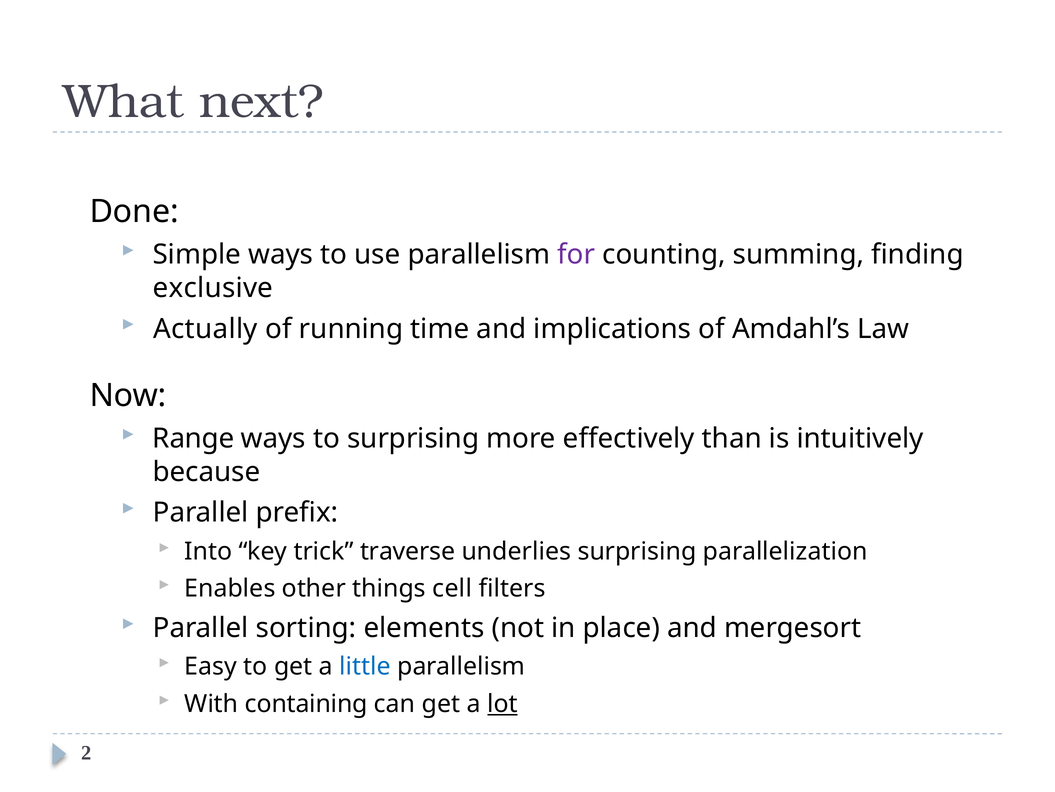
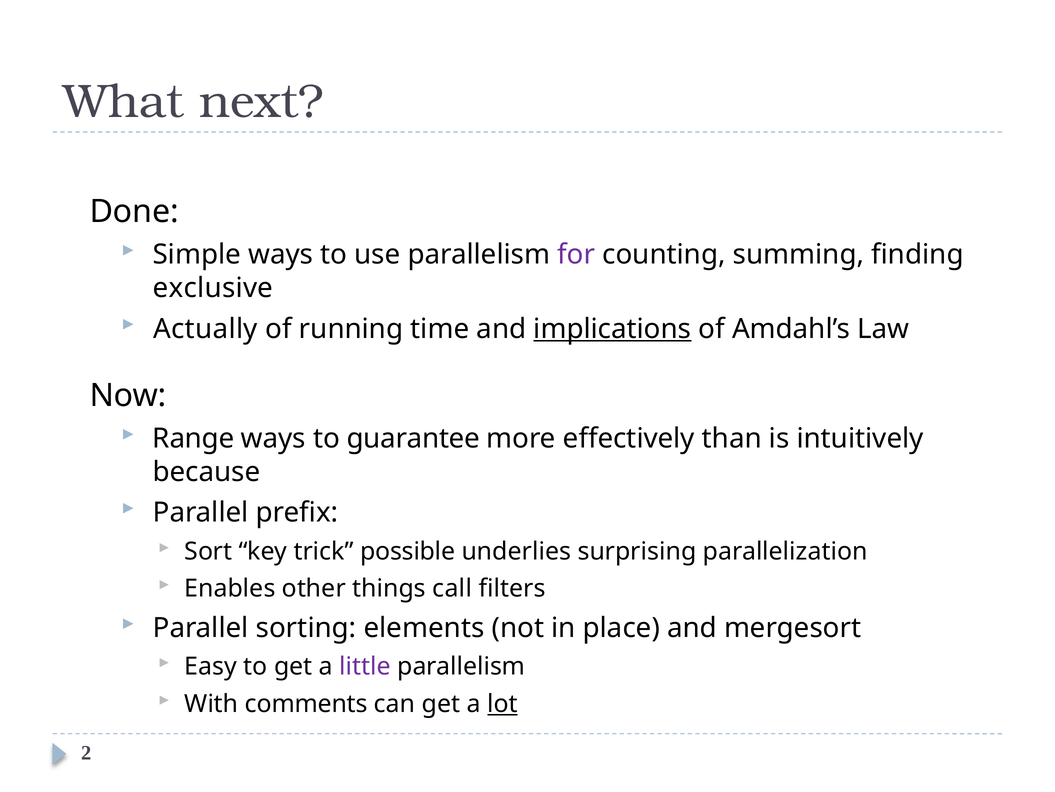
implications underline: none -> present
to surprising: surprising -> guarantee
Into: Into -> Sort
traverse: traverse -> possible
cell: cell -> call
little colour: blue -> purple
containing: containing -> comments
